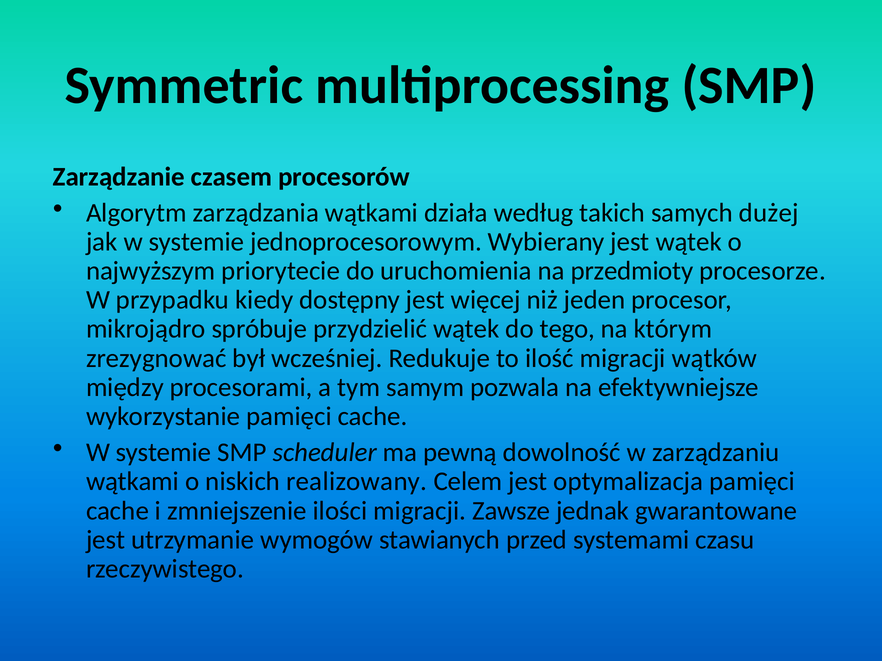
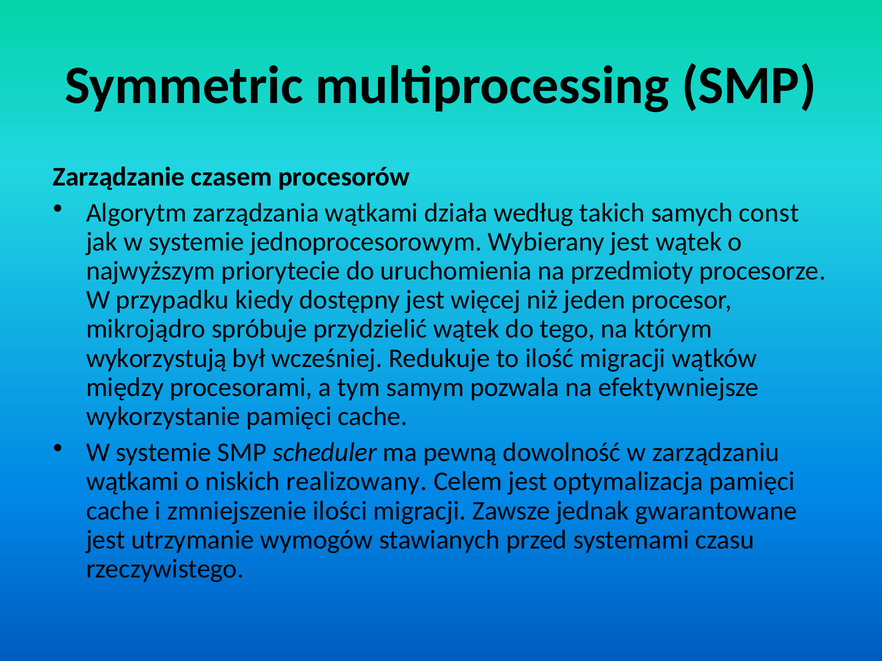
dużej: dużej -> const
zrezygnować: zrezygnować -> wykorzystują
